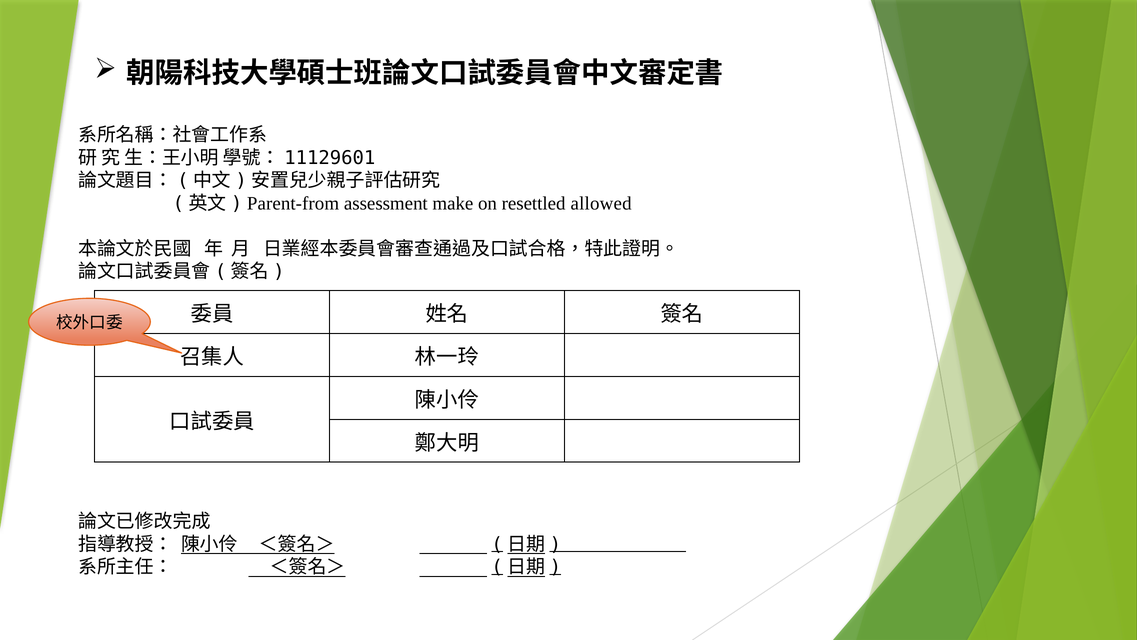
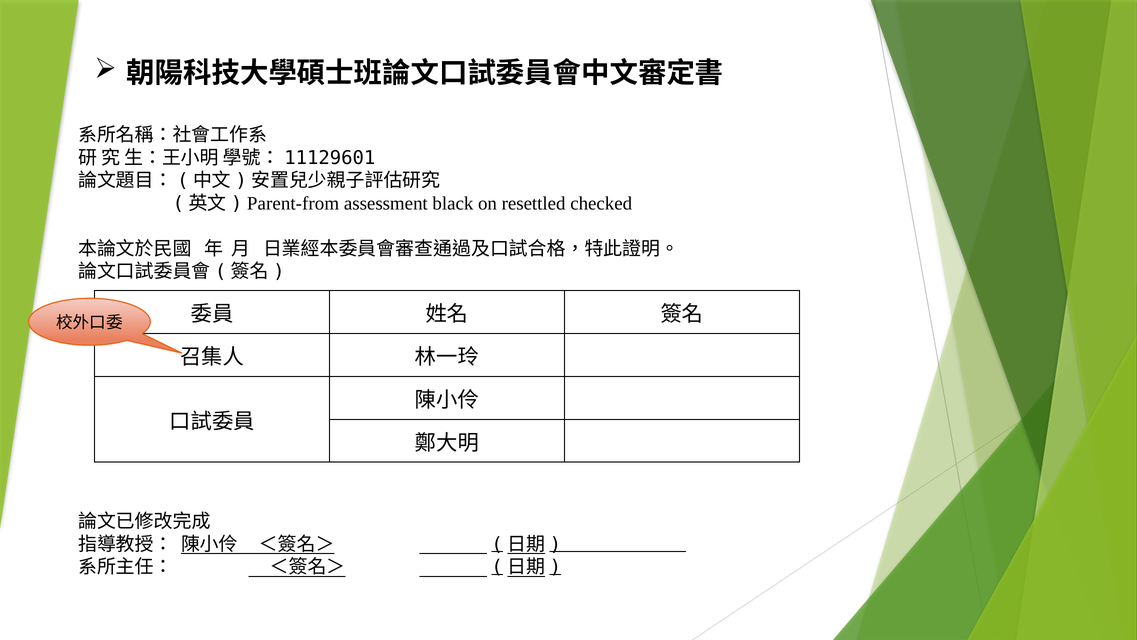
make: make -> black
allowed: allowed -> checked
